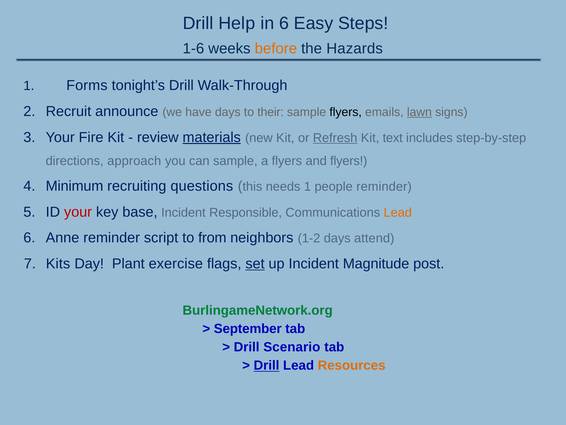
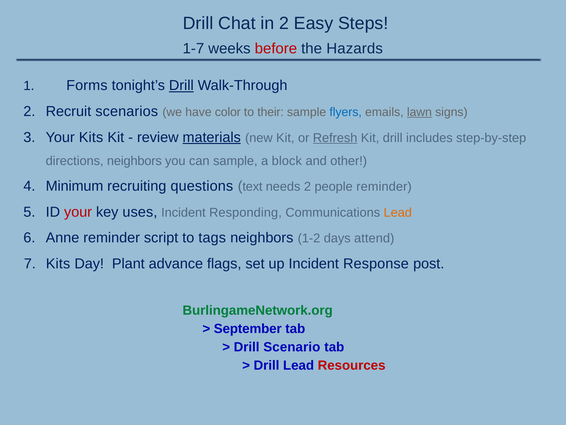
Help: Help -> Chat
in 6: 6 -> 2
1-6: 1-6 -> 1-7
before colour: orange -> red
Drill at (181, 85) underline: none -> present
announce: announce -> scenarios
have days: days -> color
flyers at (346, 112) colour: black -> blue
Your Fire: Fire -> Kits
Kit text: text -> drill
directions approach: approach -> neighbors
a flyers: flyers -> block
and flyers: flyers -> other
this: this -> text
needs 1: 1 -> 2
base: base -> uses
Responsible: Responsible -> Responding
from: from -> tags
exercise: exercise -> advance
set underline: present -> none
Magnitude: Magnitude -> Response
Drill at (267, 365) underline: present -> none
Resources colour: orange -> red
